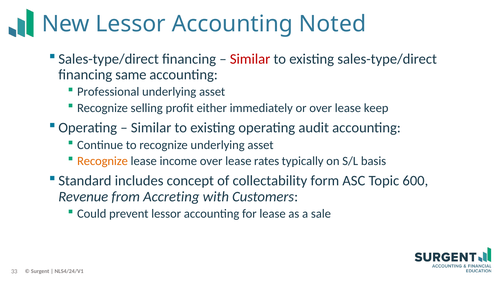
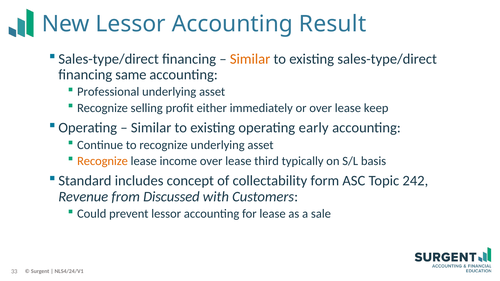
Noted: Noted -> Result
Similar at (250, 59) colour: red -> orange
audit: audit -> early
rates: rates -> third
600: 600 -> 242
Accreting: Accreting -> Discussed
